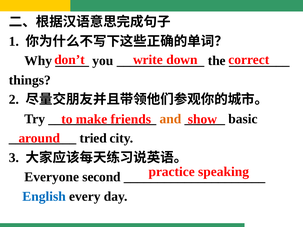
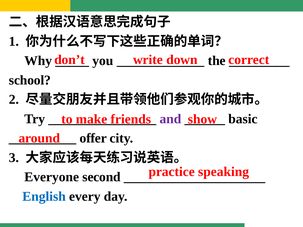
things: things -> school
and colour: orange -> purple
tried: tried -> offer
